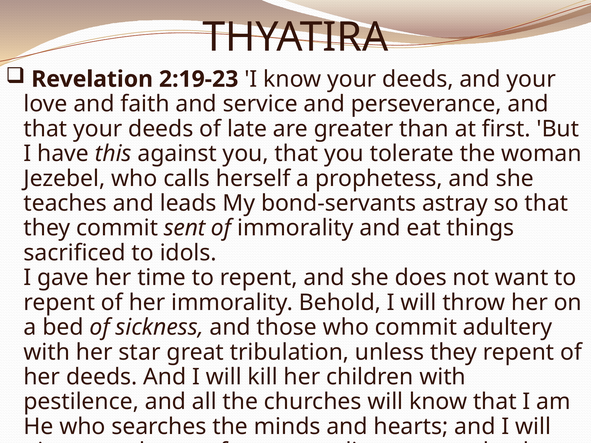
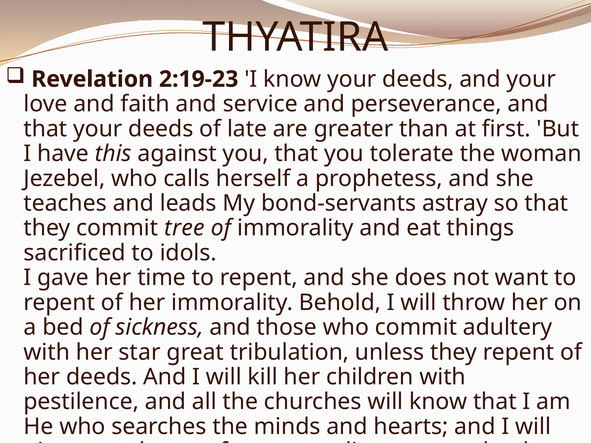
sent: sent -> tree
